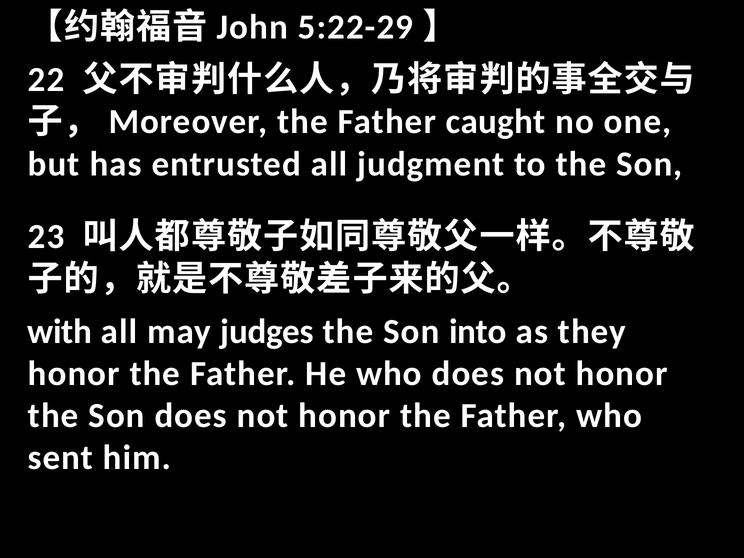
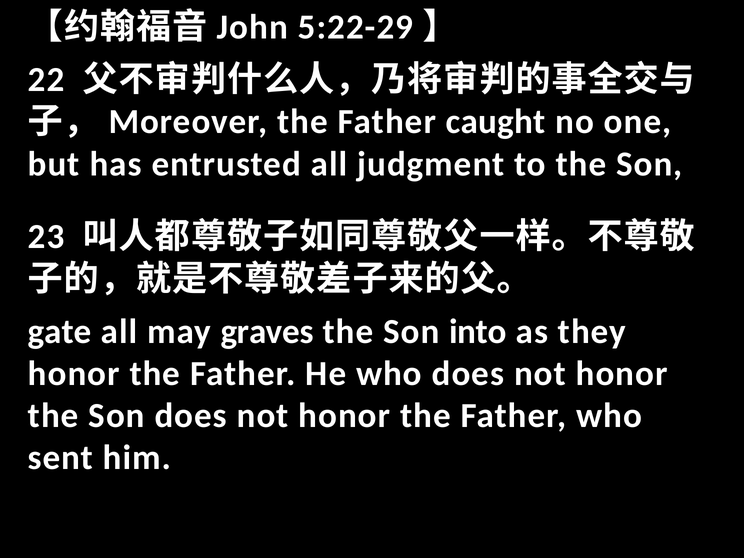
with: with -> gate
judges: judges -> graves
